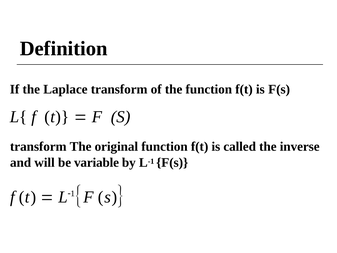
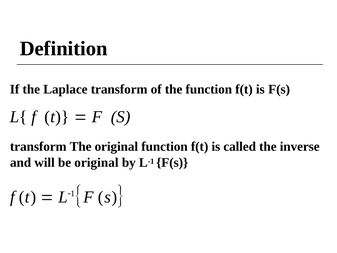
be variable: variable -> original
